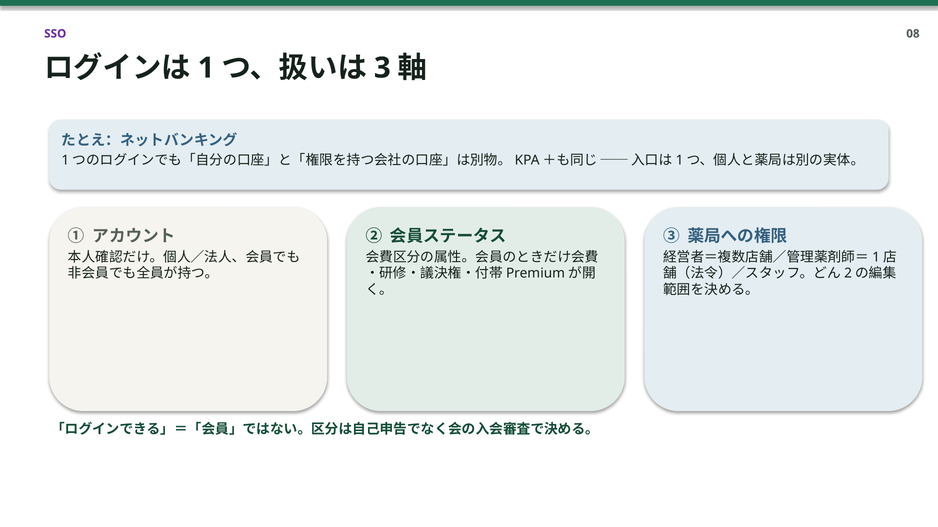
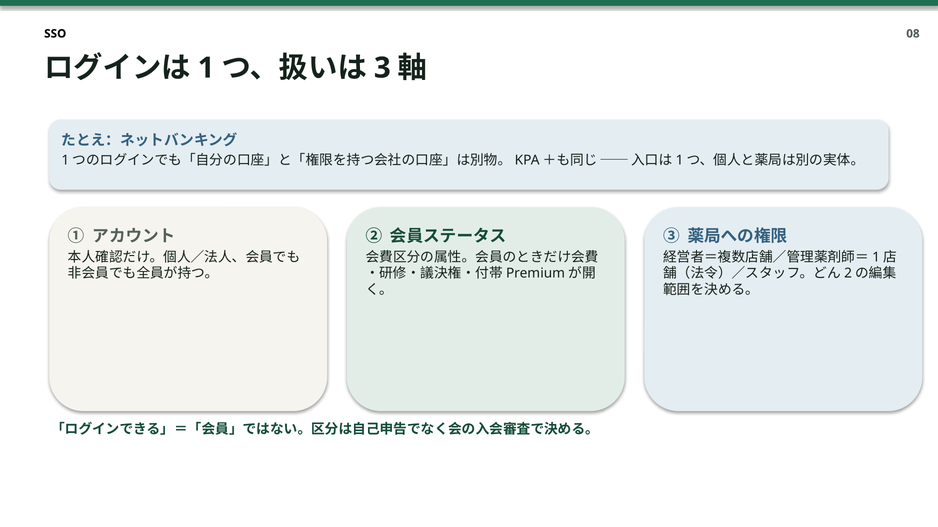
SSO colour: purple -> black
